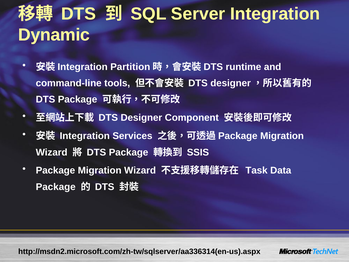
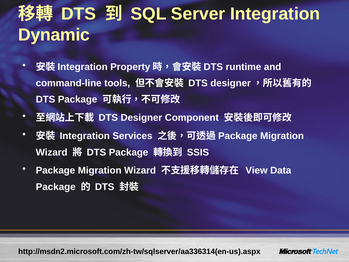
Partition: Partition -> Property
Task: Task -> View
